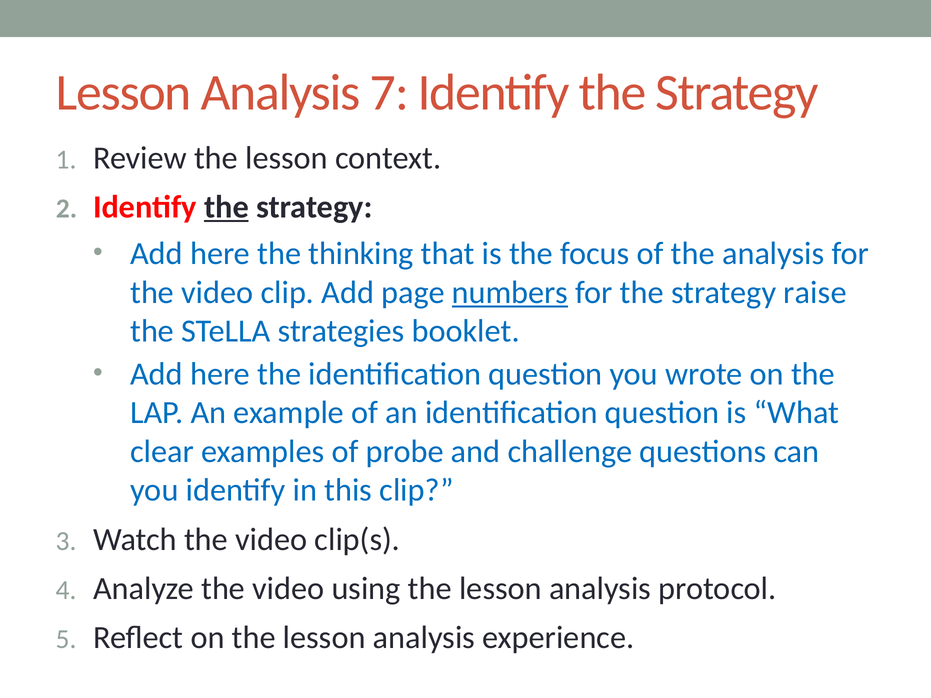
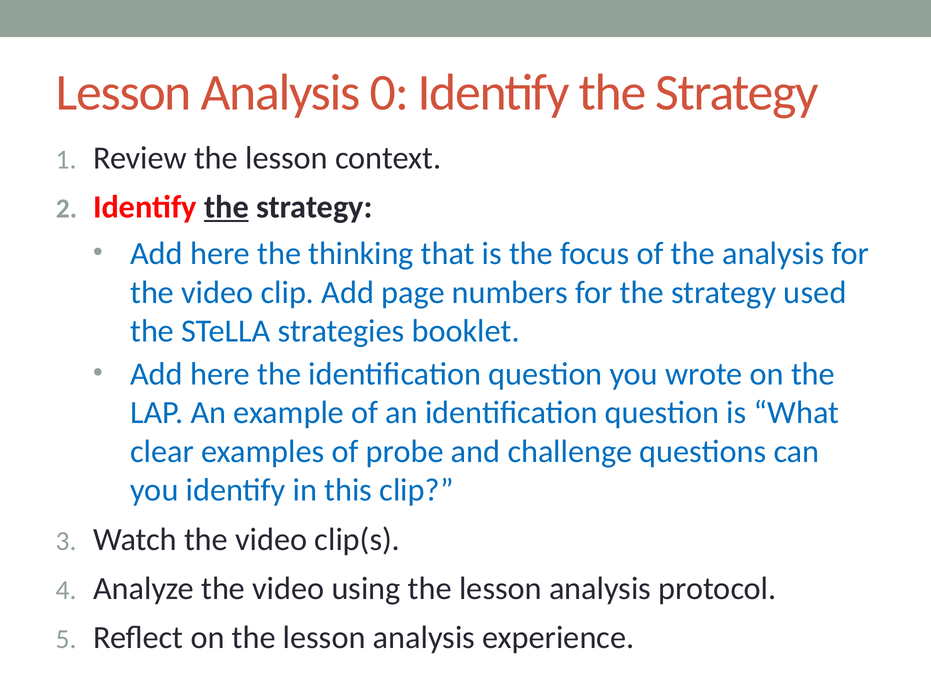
7: 7 -> 0
numbers underline: present -> none
raise: raise -> used
